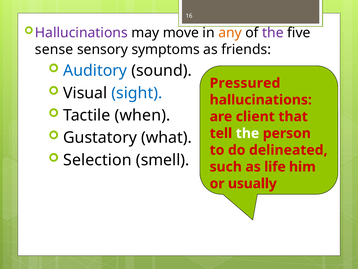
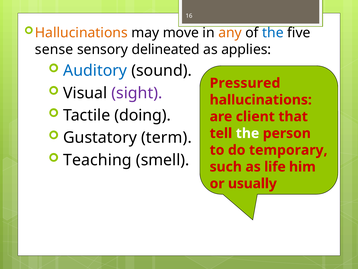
Hallucinations at (81, 33) colour: purple -> orange
the at (273, 33) colour: purple -> blue
symptoms: symptoms -> delineated
friends: friends -> applies
sight colour: blue -> purple
when: when -> doing
what: what -> term
delineated: delineated -> temporary
Selection: Selection -> Teaching
